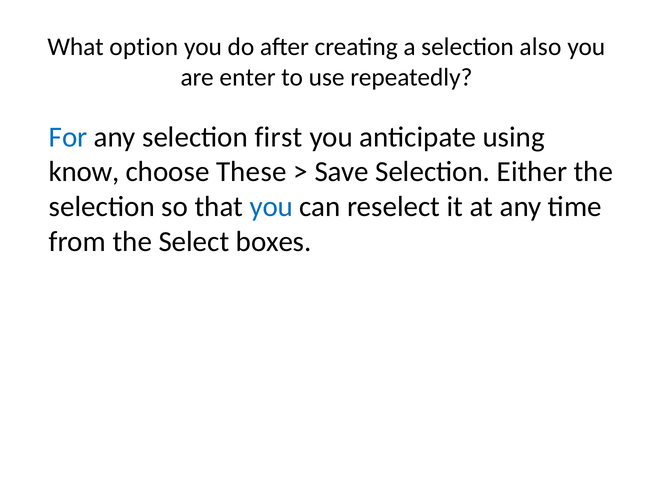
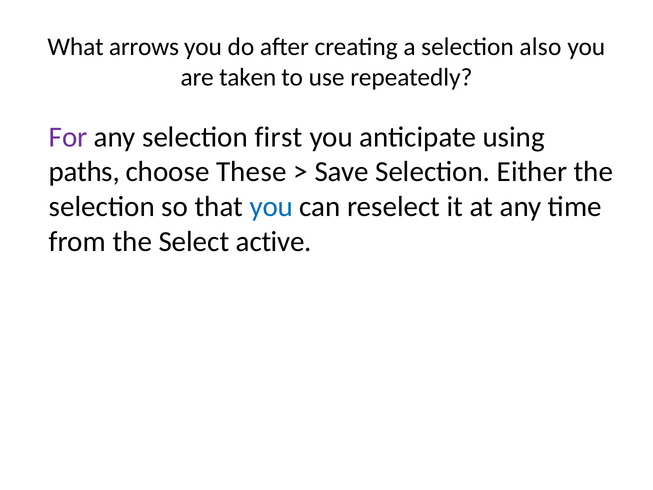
option: option -> arrows
enter: enter -> taken
For colour: blue -> purple
know: know -> paths
boxes: boxes -> active
